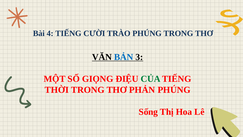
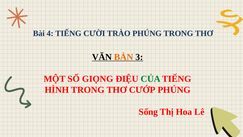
BẢN colour: blue -> orange
THỜI: THỜI -> HÌNH
PHẢN: PHẢN -> CƯỚP
